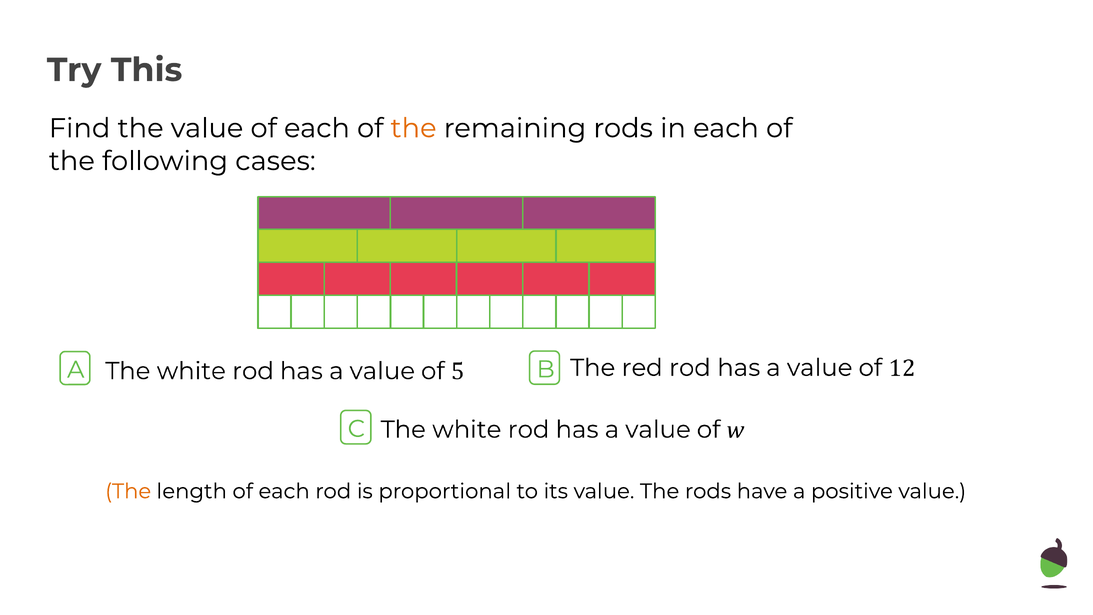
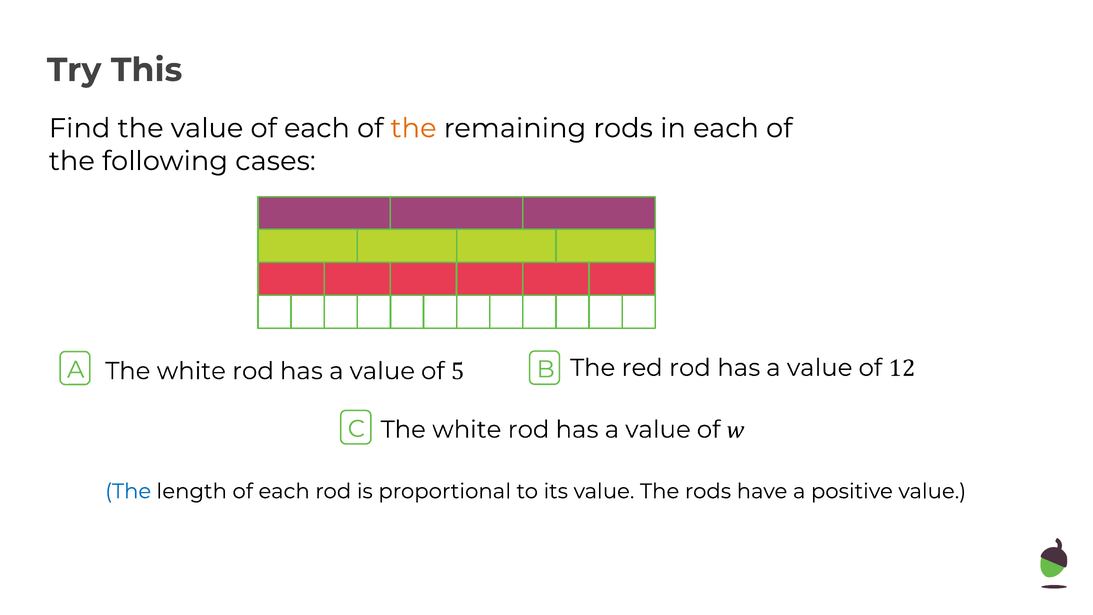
The at (128, 491) colour: orange -> blue
